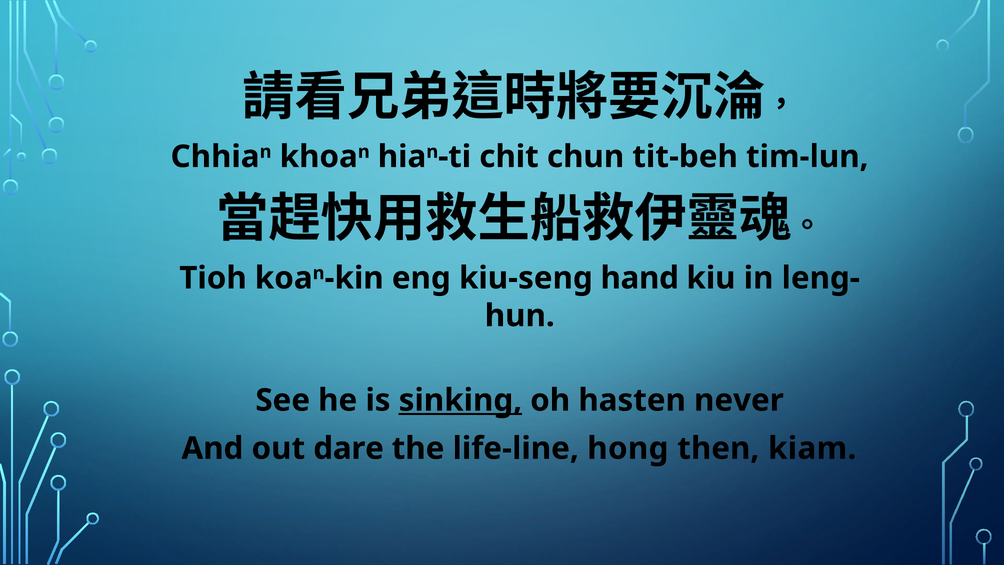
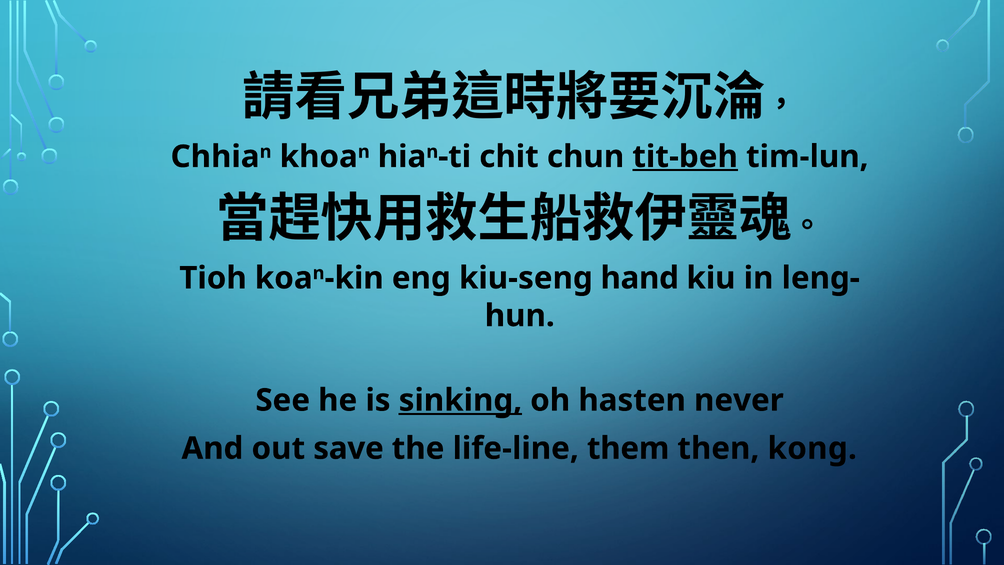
tit-beh underline: none -> present
dare: dare -> save
hong: hong -> them
kiam: kiam -> kong
